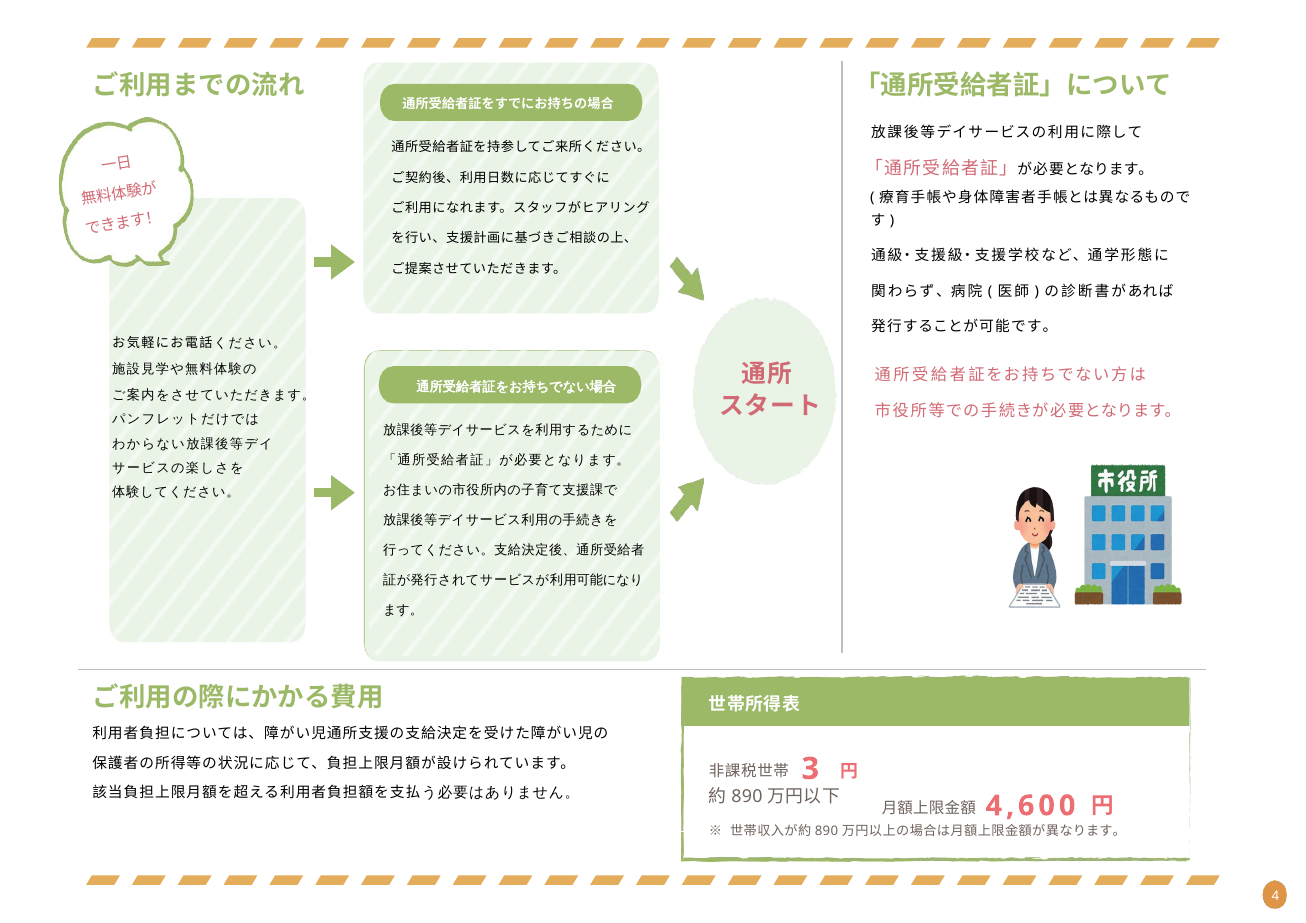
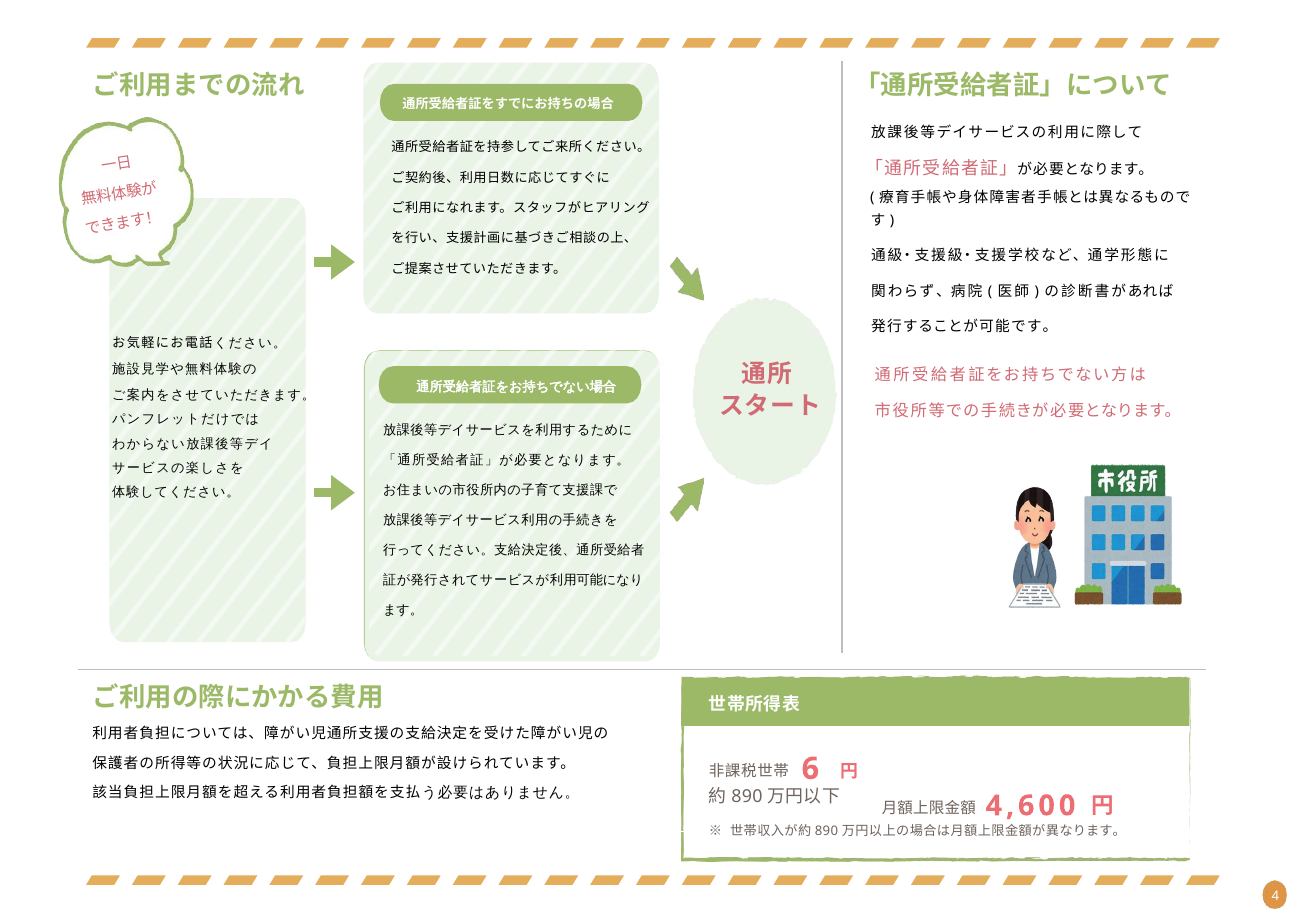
3: 3 -> 6
